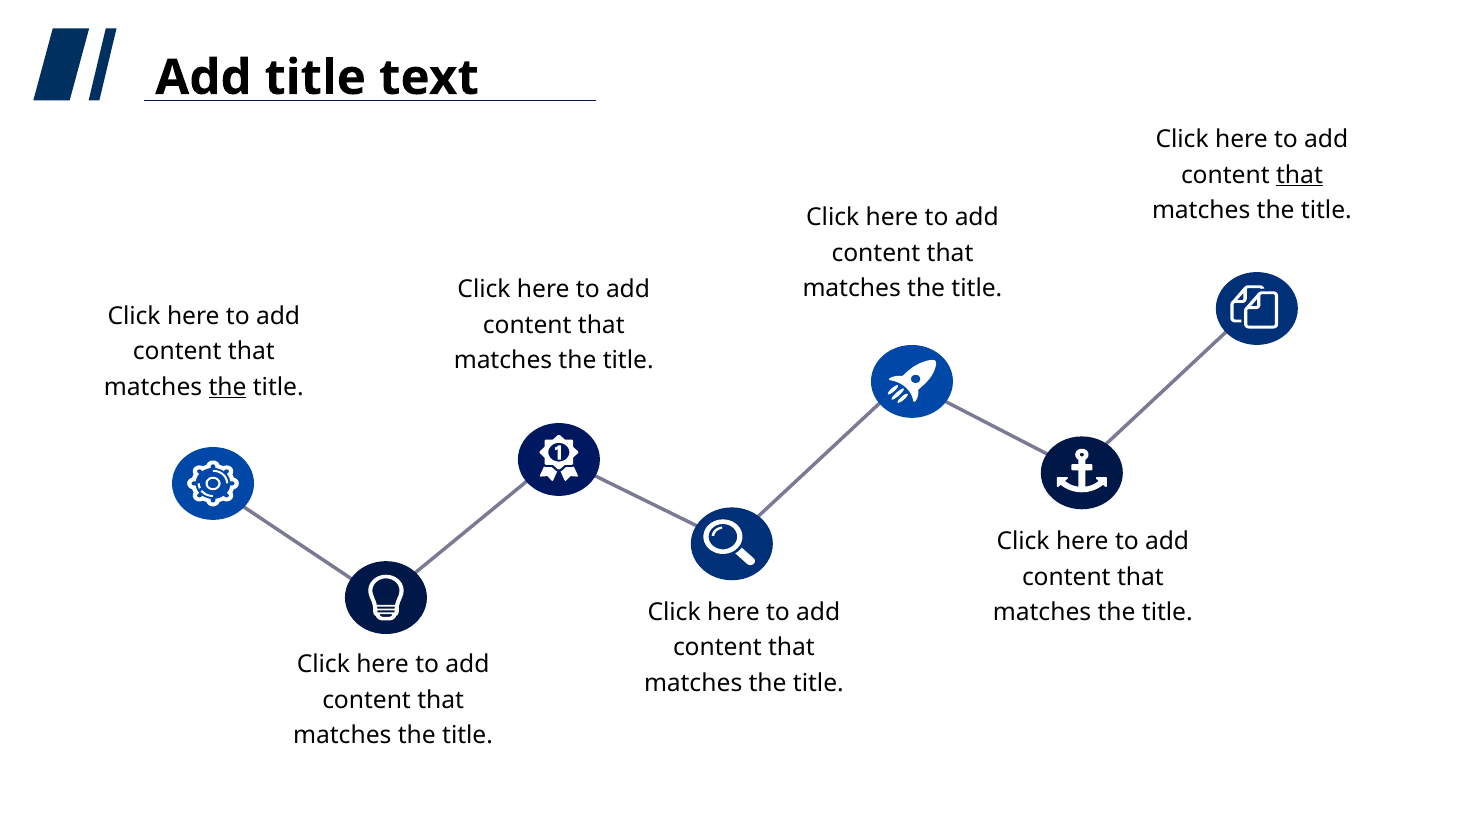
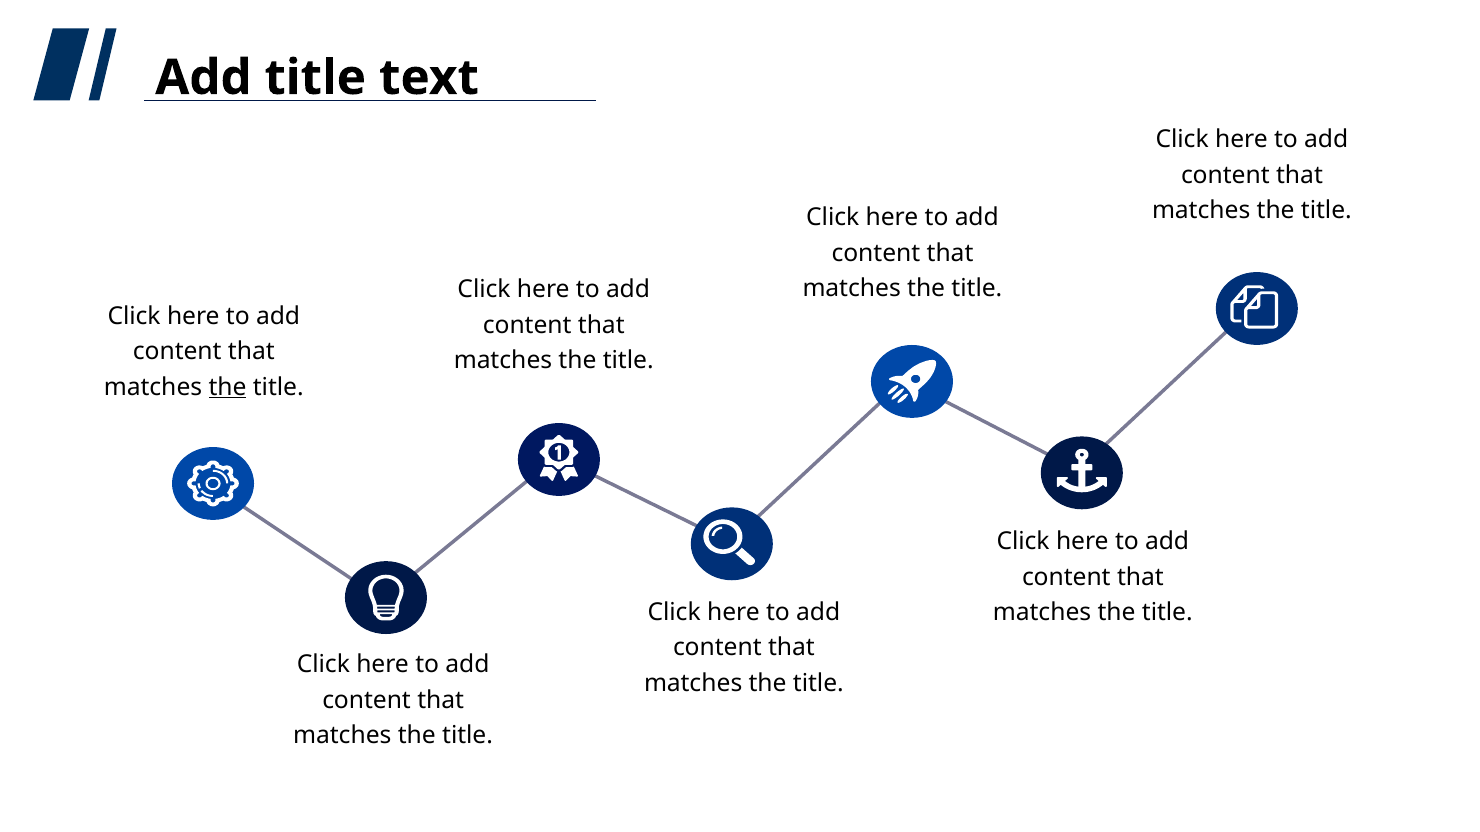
that at (1300, 175) underline: present -> none
